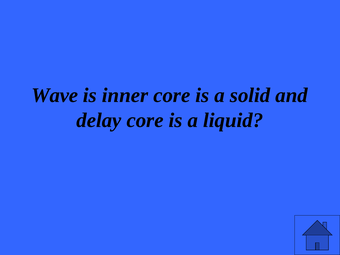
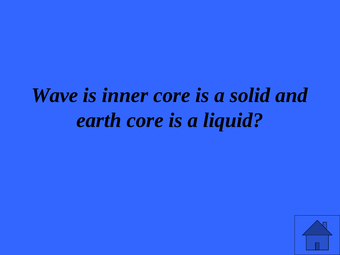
delay: delay -> earth
